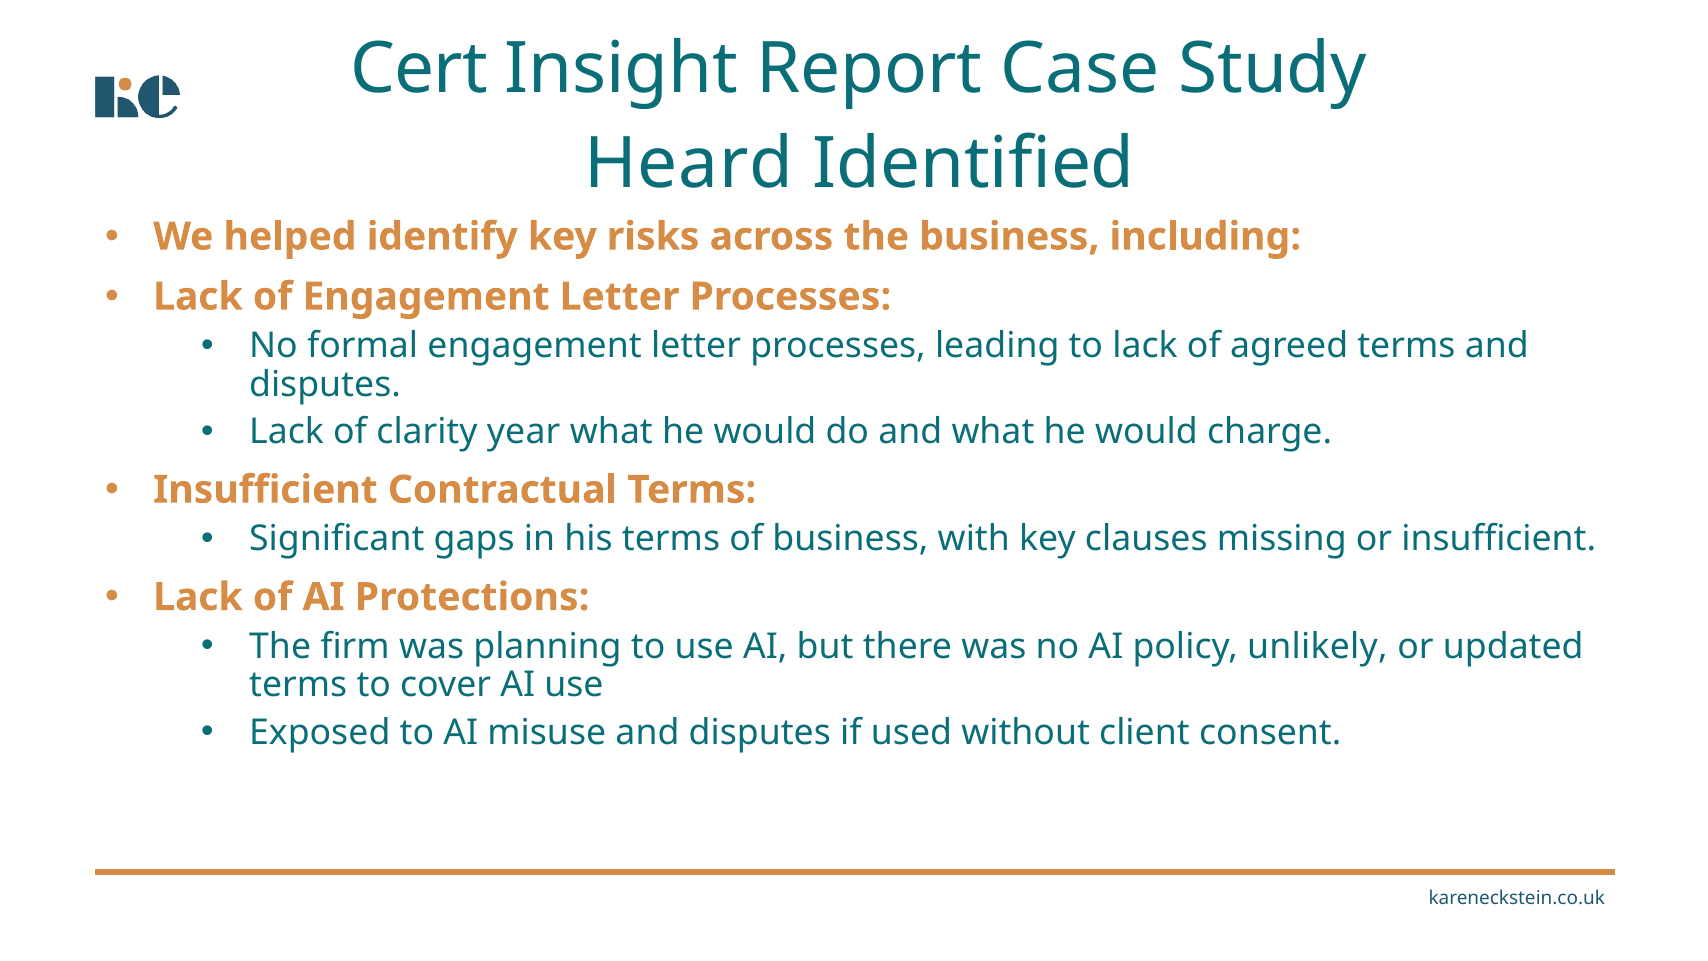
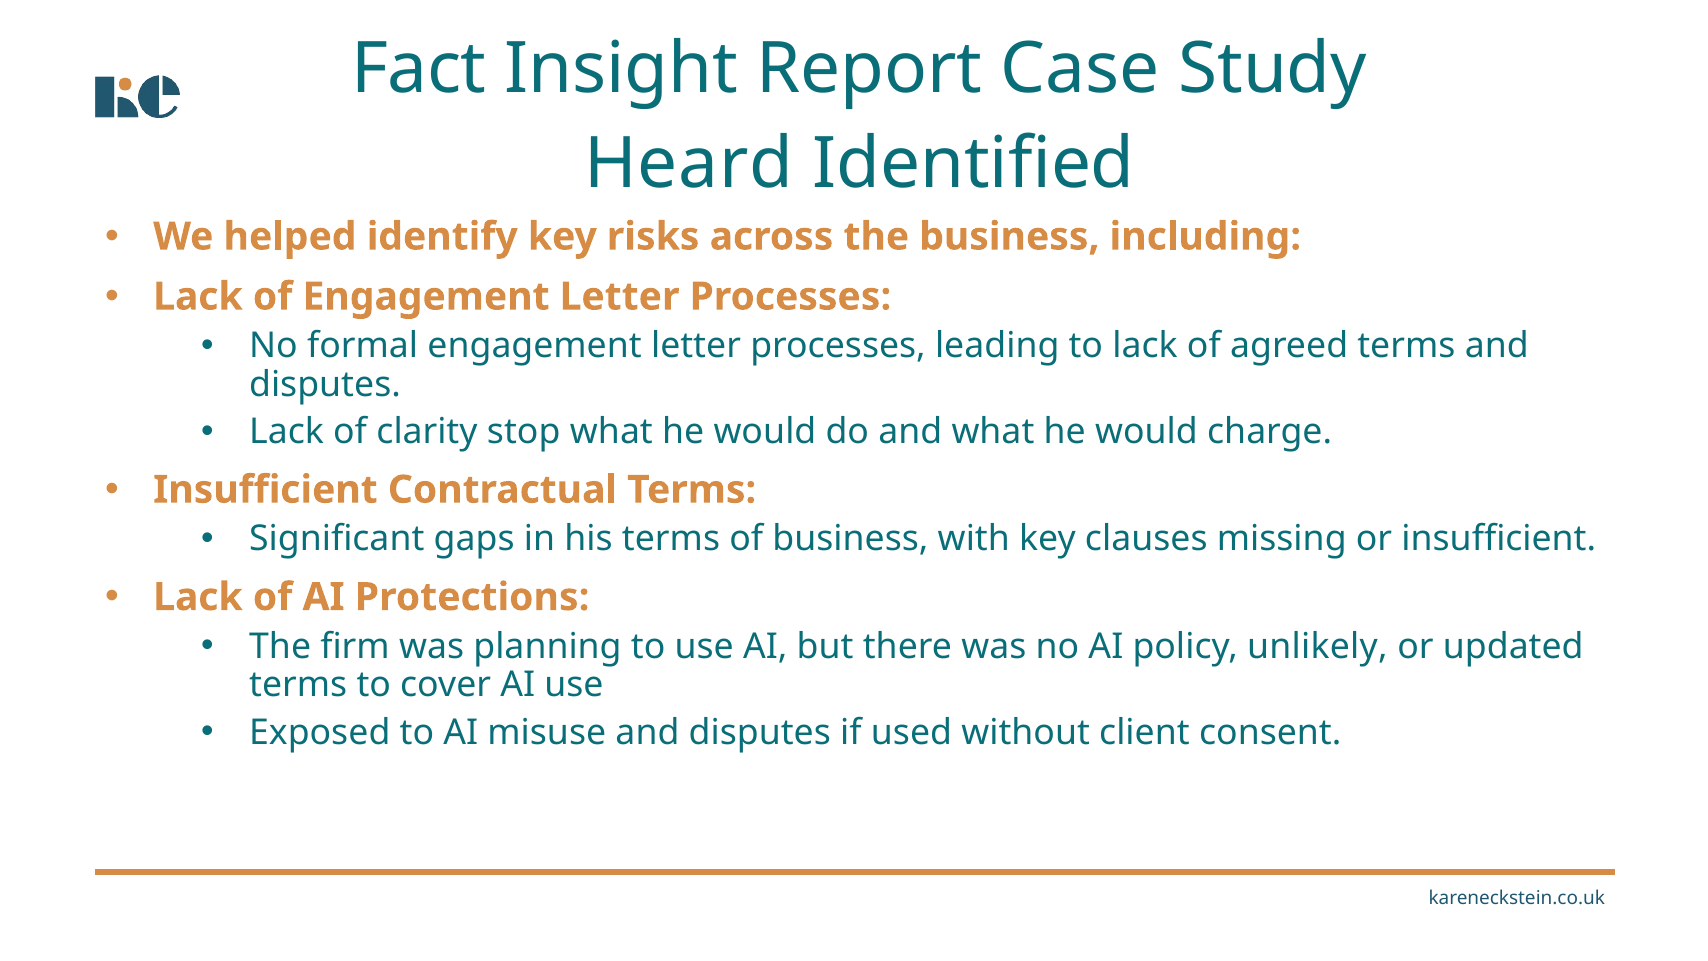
Cert: Cert -> Fact
year: year -> stop
